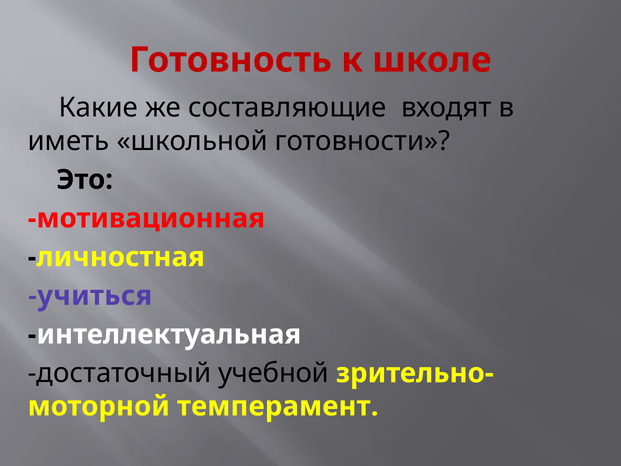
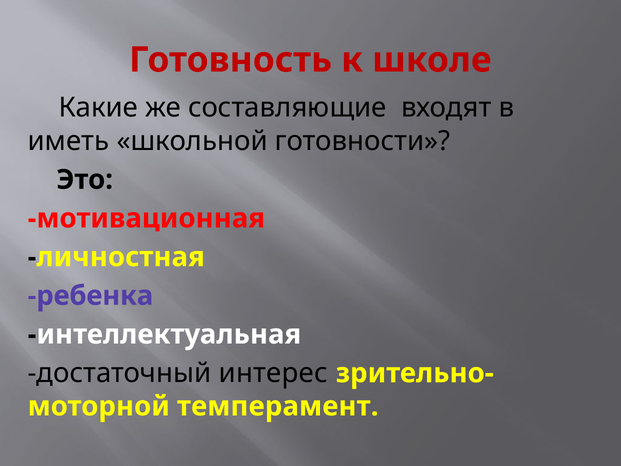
учиться: учиться -> ребенка
учебной: учебной -> интерес
